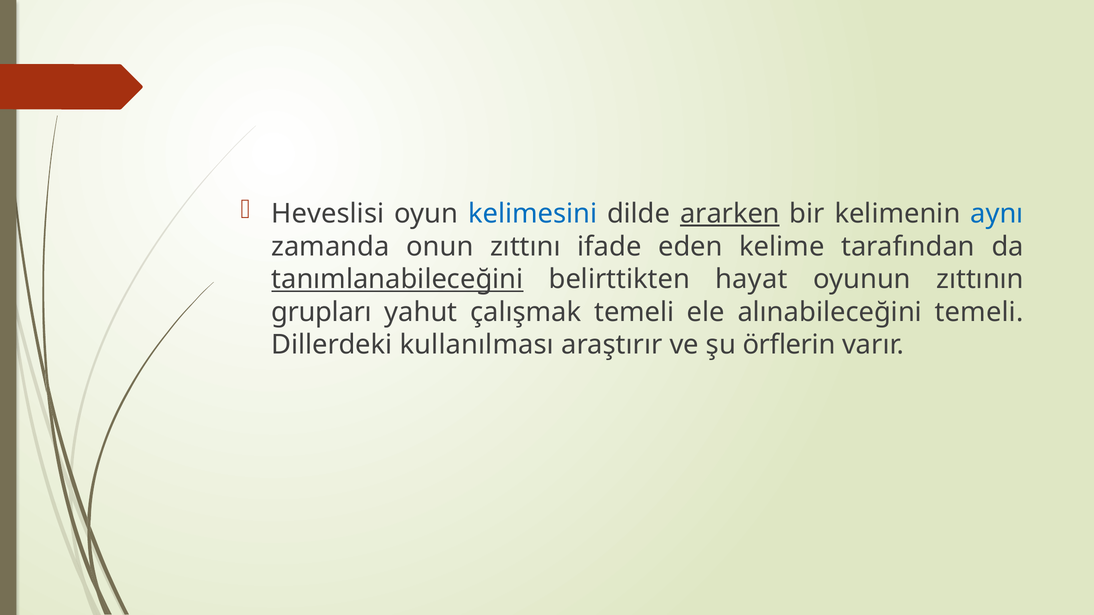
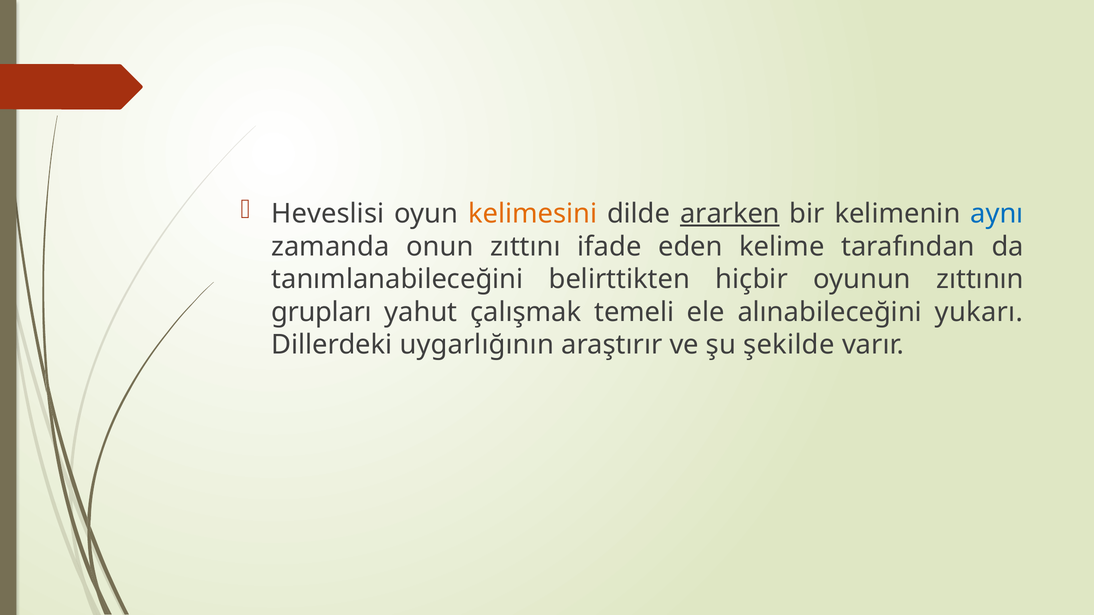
kelimesini colour: blue -> orange
tanımlanabileceğini underline: present -> none
hayat: hayat -> hiçbir
alınabileceğini temeli: temeli -> yukarı
kullanılması: kullanılması -> uygarlığının
örflerin: örflerin -> şekilde
